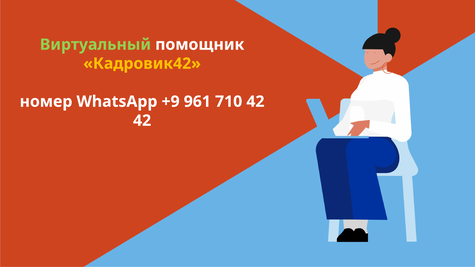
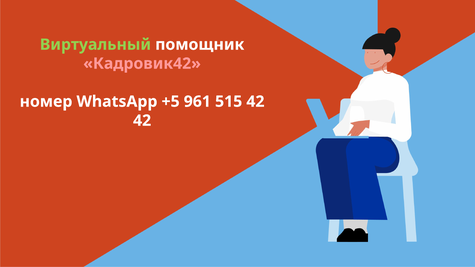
Кадровик42 colour: yellow -> pink
+9: +9 -> +5
710: 710 -> 515
